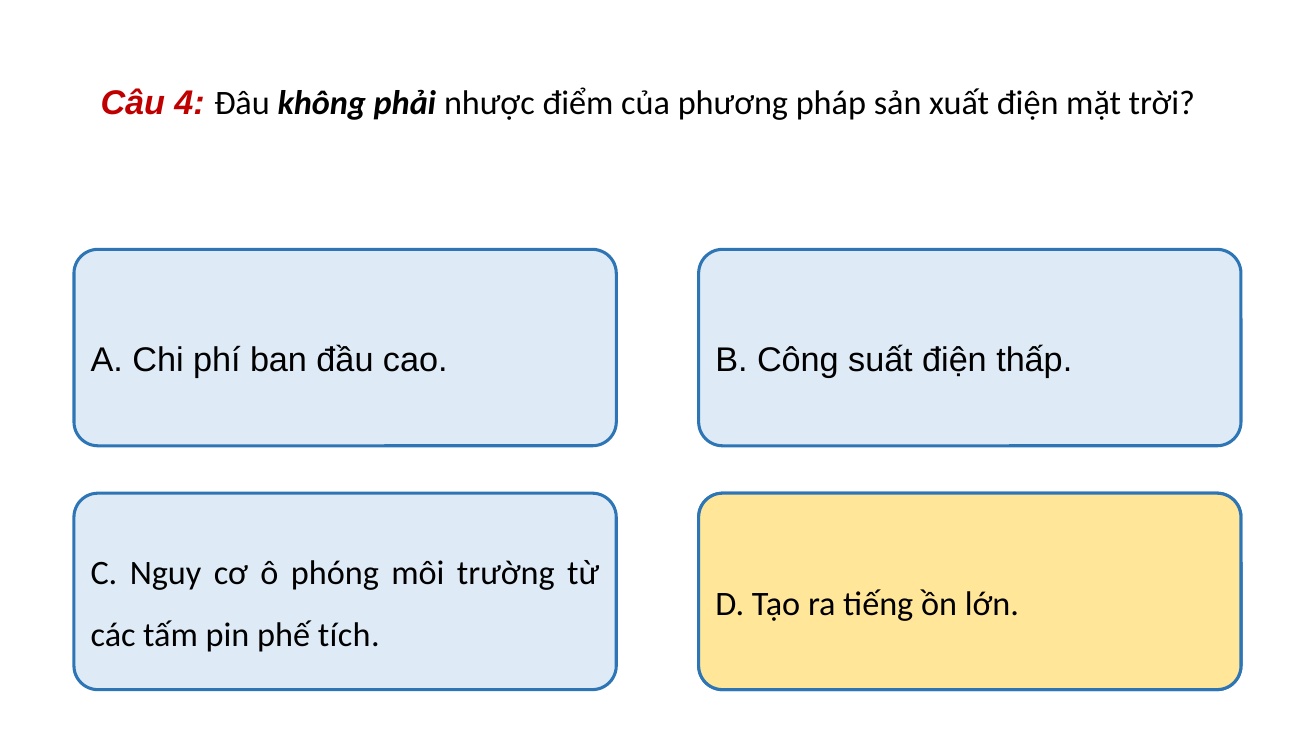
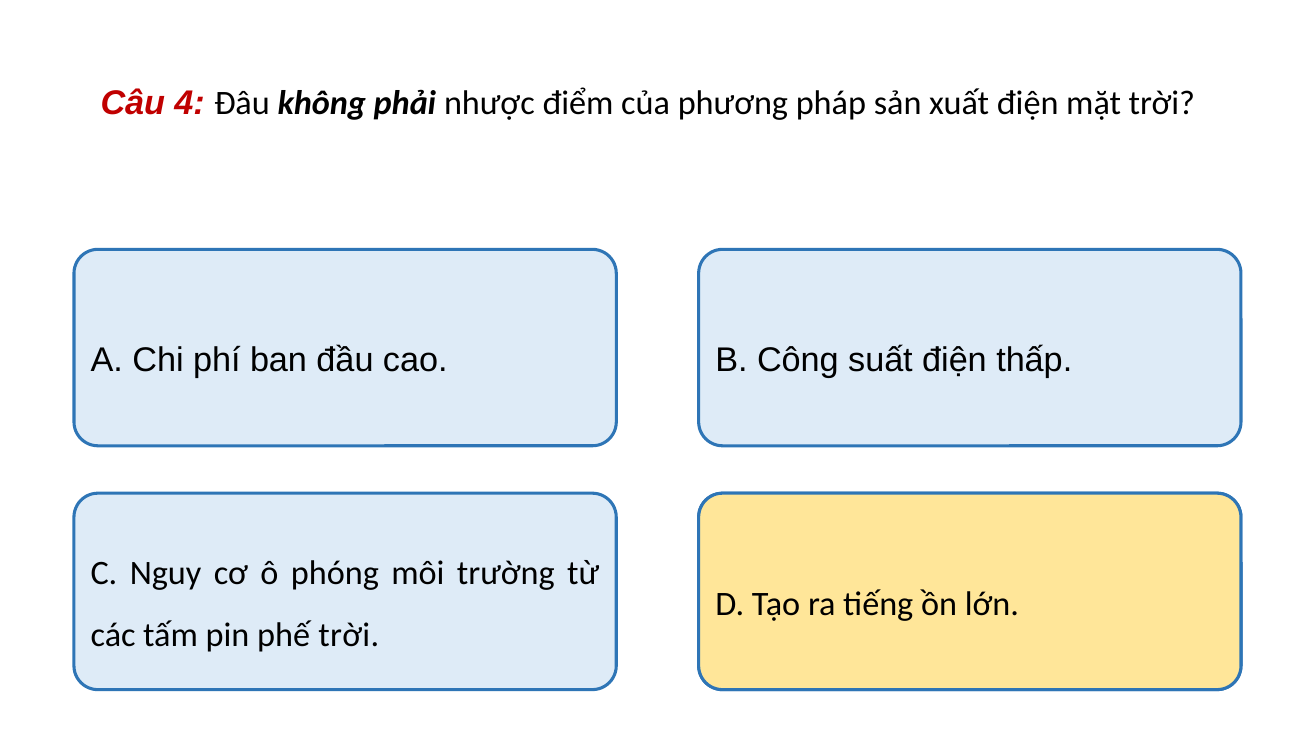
phế tích: tích -> trời
